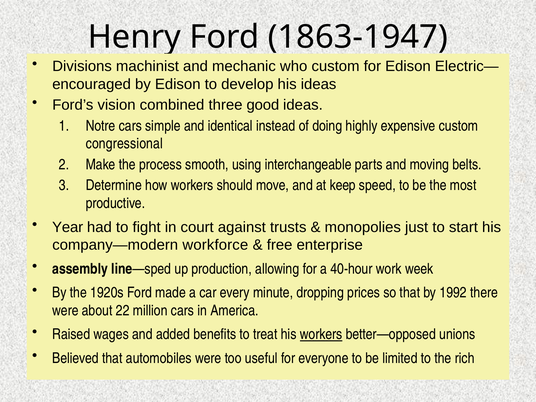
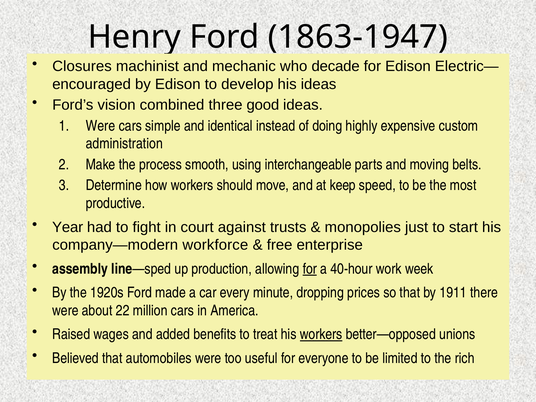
Divisions: Divisions -> Closures
who custom: custom -> decade
Notre at (101, 126): Notre -> Were
congressional: congressional -> administration
for at (310, 269) underline: none -> present
1992: 1992 -> 1911
